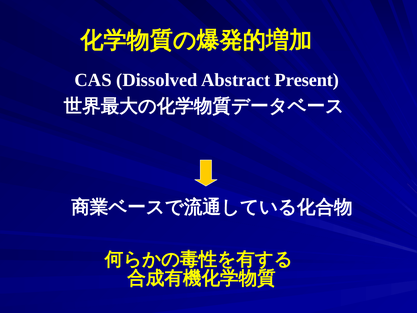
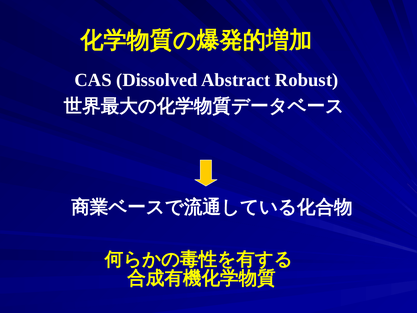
Present: Present -> Robust
